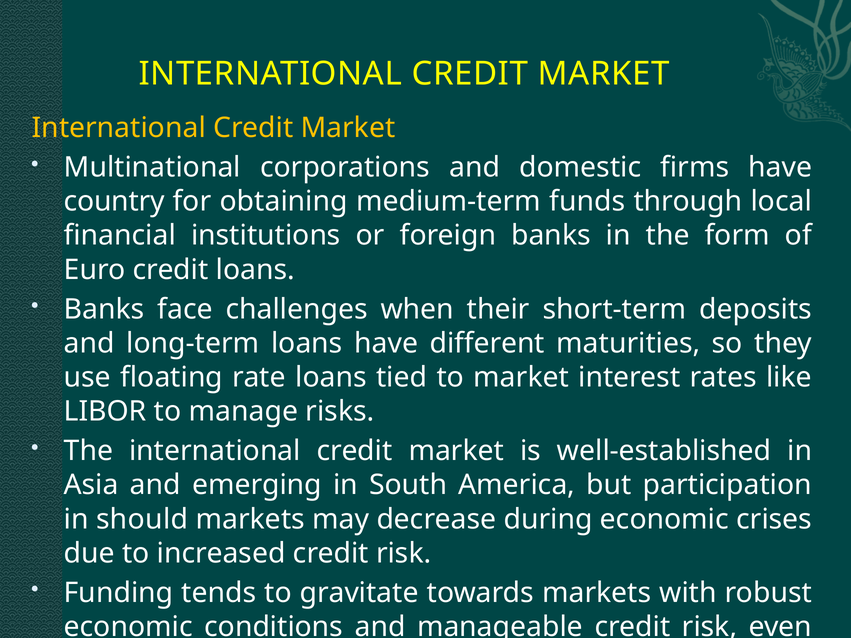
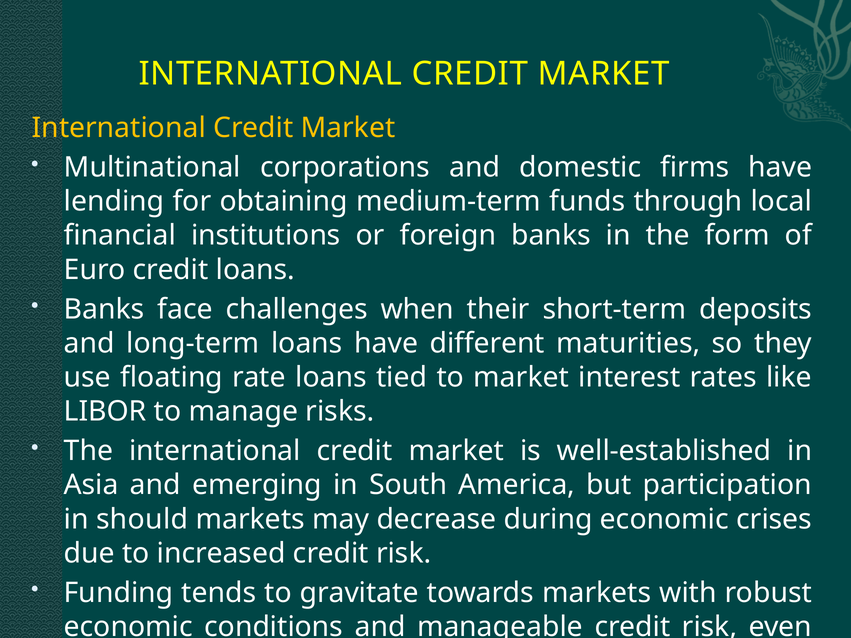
country: country -> lending
